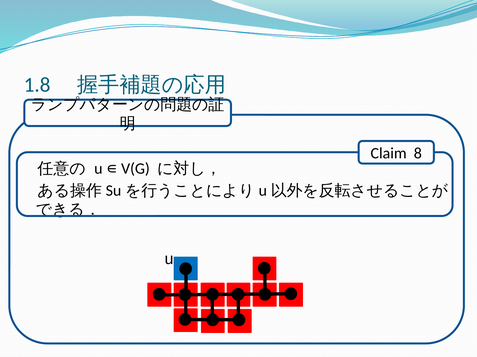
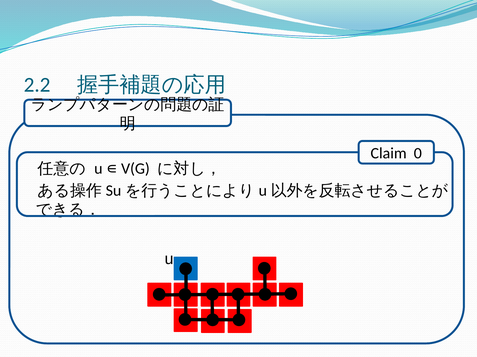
1.8: 1.8 -> 2.2
8: 8 -> 0
